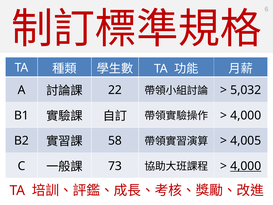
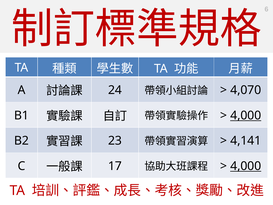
22: 22 -> 24
5,032: 5,032 -> 4,070
4,000 at (246, 115) underline: none -> present
58: 58 -> 23
4,005: 4,005 -> 4,141
73: 73 -> 17
